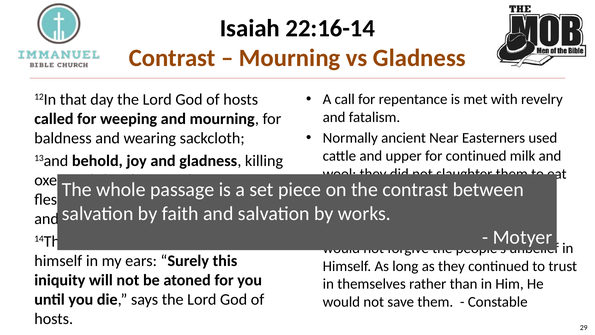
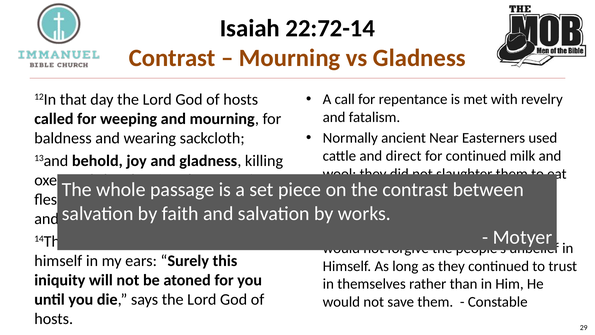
22:16-14: 22:16-14 -> 22:72-14
upper: upper -> direct
